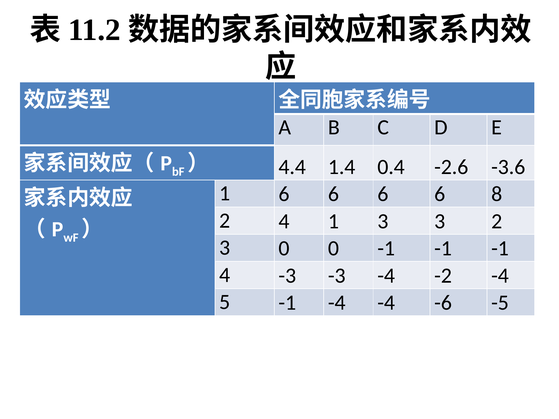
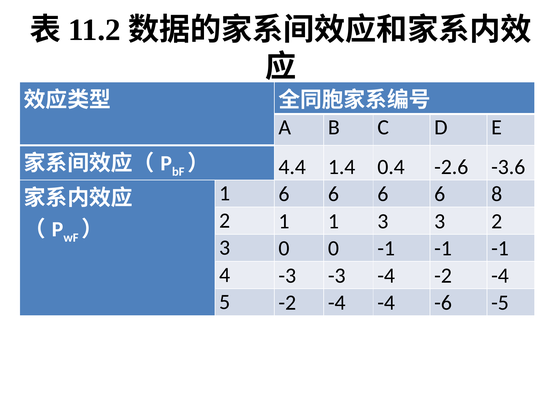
2 4: 4 -> 1
5 -1: -1 -> -2
